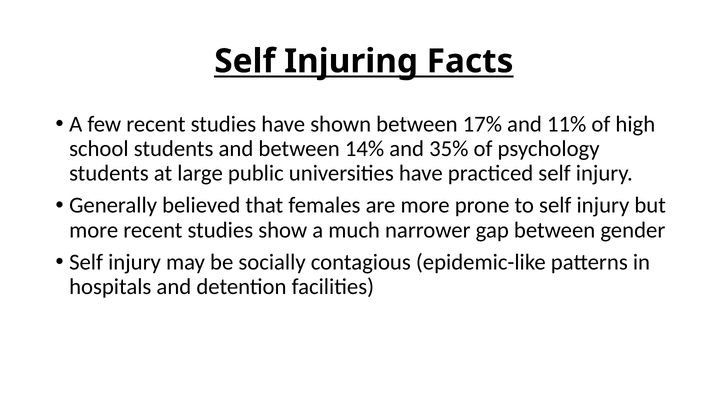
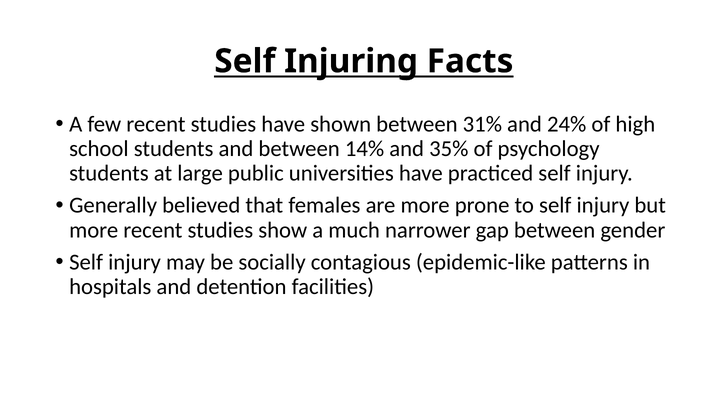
17%: 17% -> 31%
11%: 11% -> 24%
